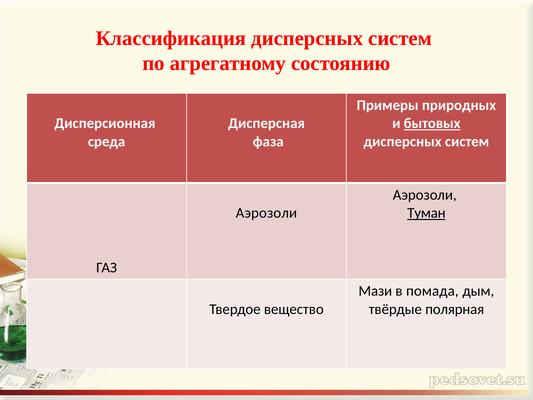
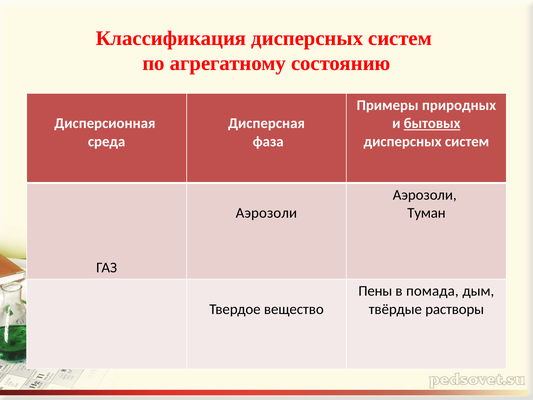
Туман underline: present -> none
Мази: Мази -> Пены
полярная: полярная -> растворы
